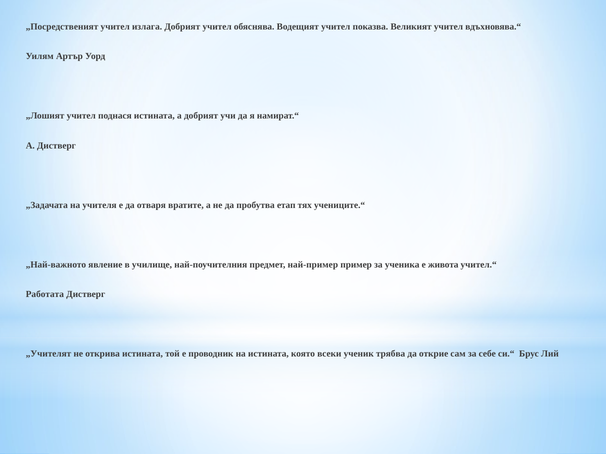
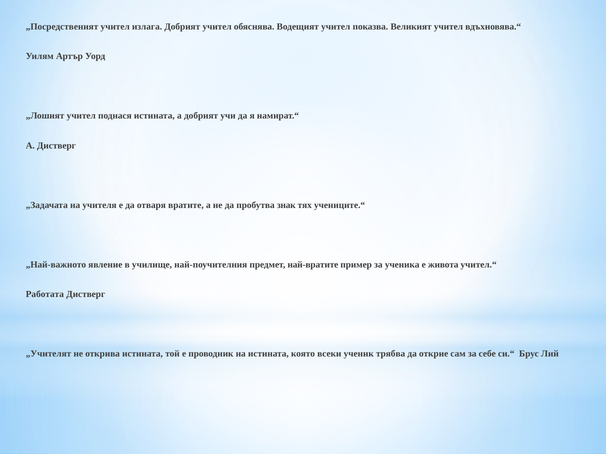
етап: етап -> знак
най-пример: най-пример -> най-вратите
